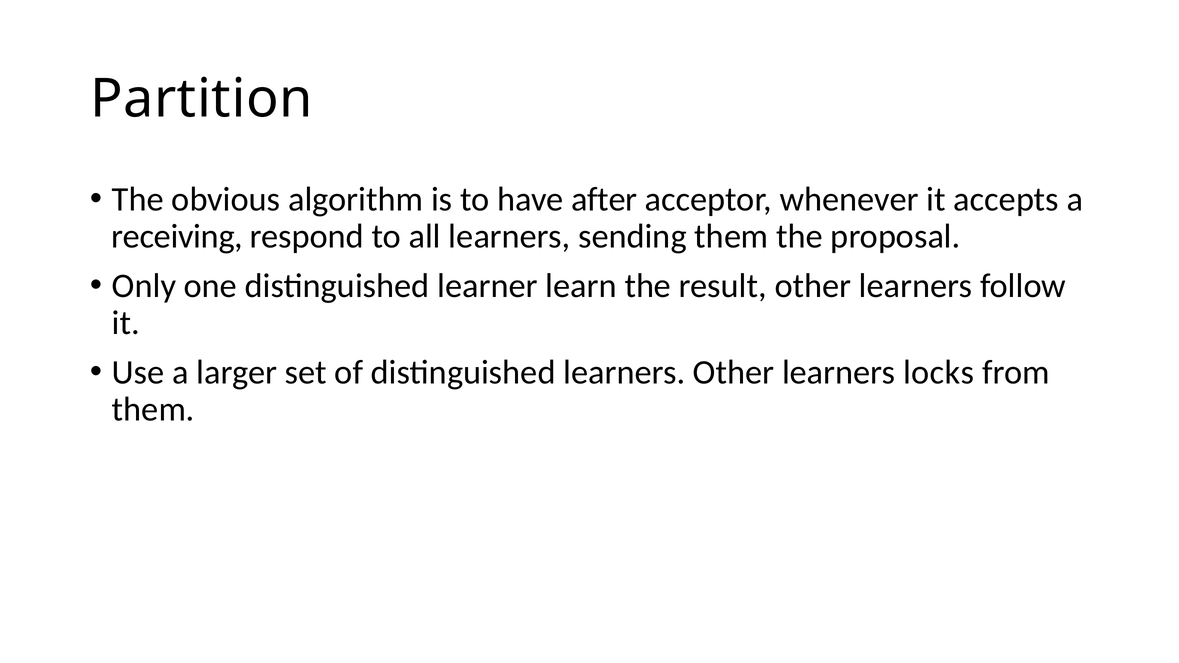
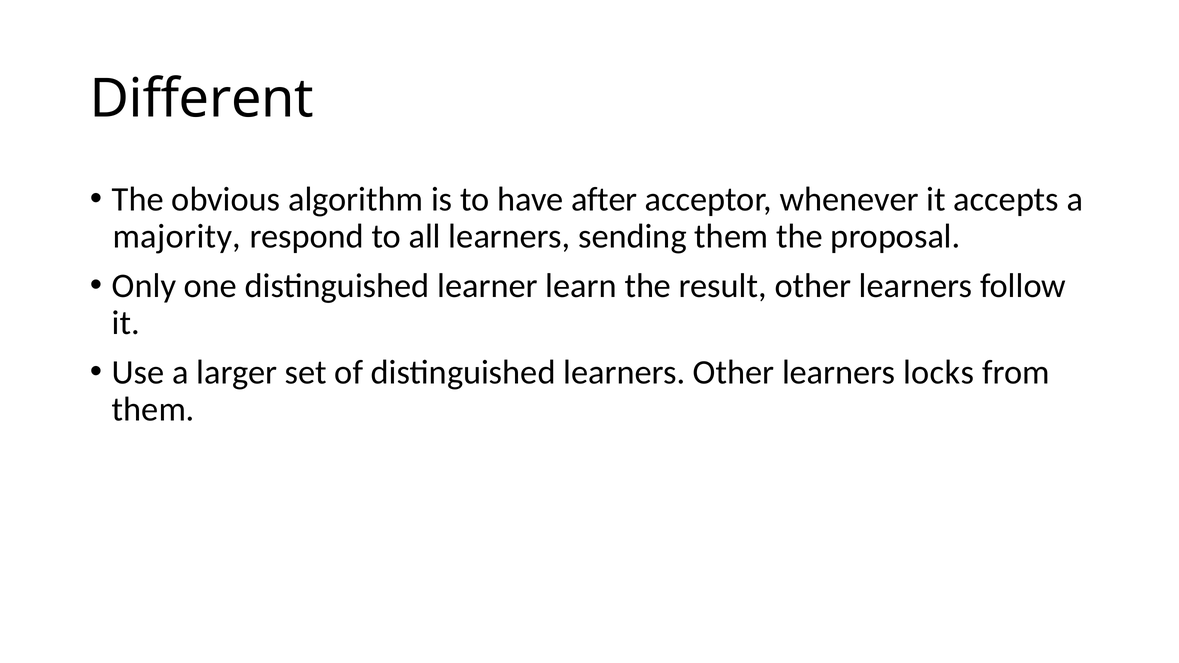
Partition: Partition -> Different
receiving: receiving -> majority
